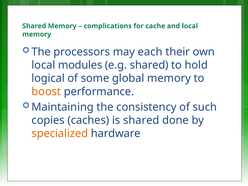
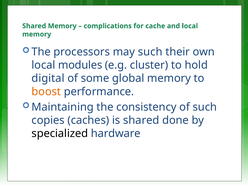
may each: each -> such
e.g shared: shared -> cluster
logical: logical -> digital
specialized colour: orange -> black
